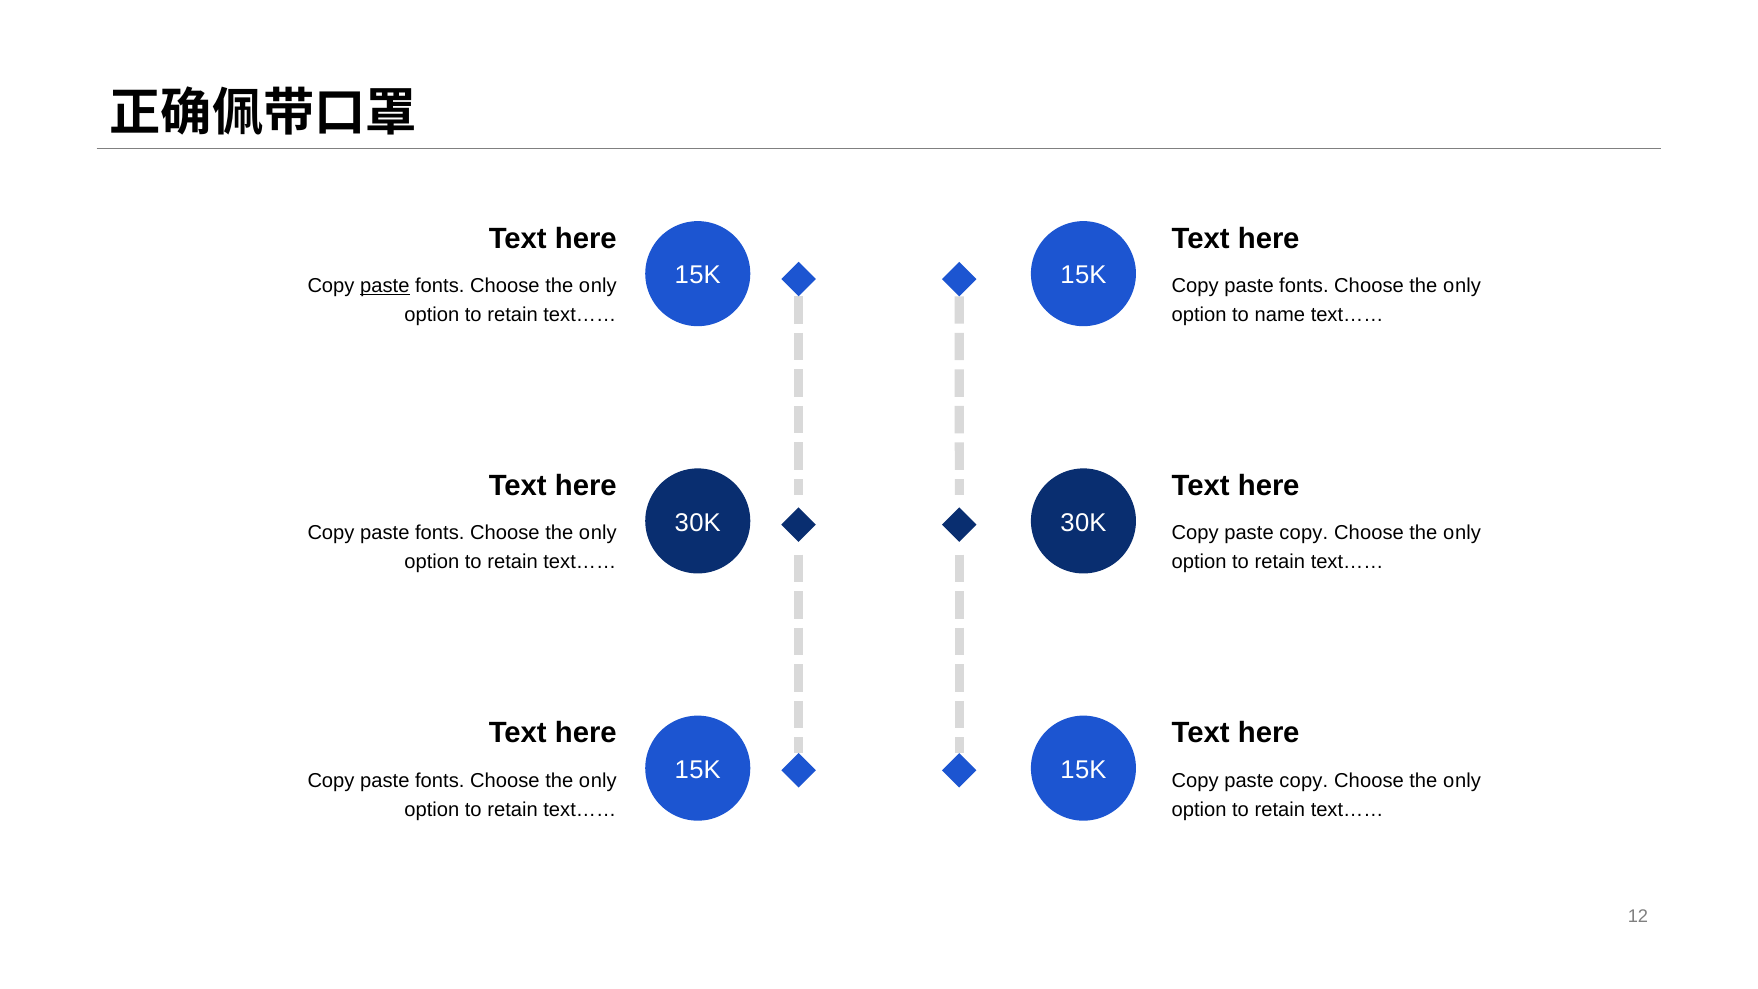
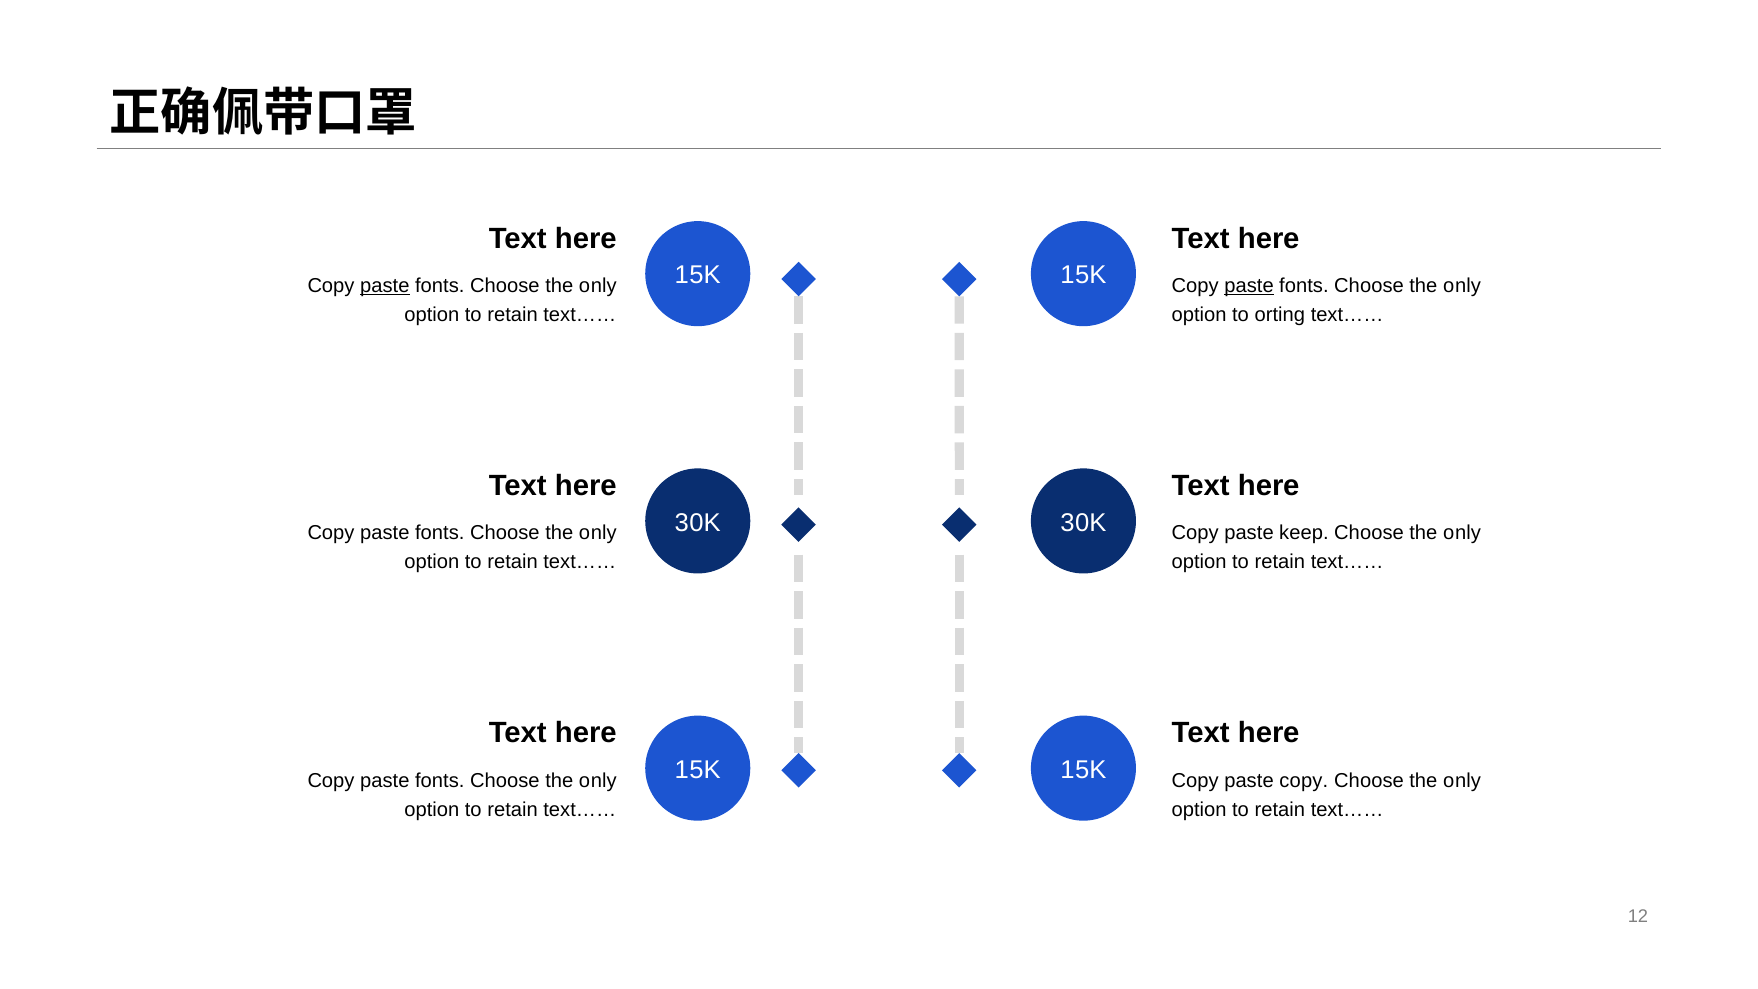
paste at (1249, 286) underline: none -> present
name: name -> orting
copy at (1304, 533): copy -> keep
